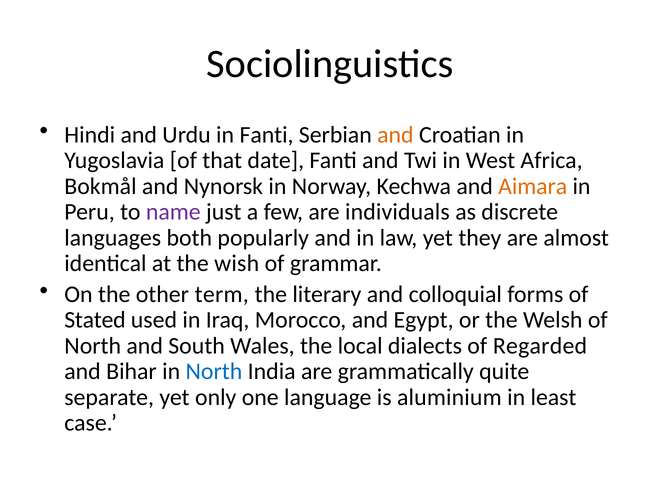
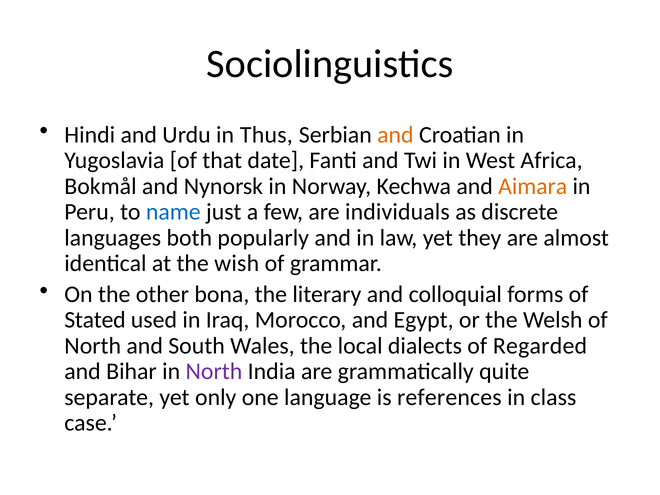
in Fanti: Fanti -> Thus
name colour: purple -> blue
term: term -> bona
North at (214, 372) colour: blue -> purple
aluminium: aluminium -> references
least: least -> class
